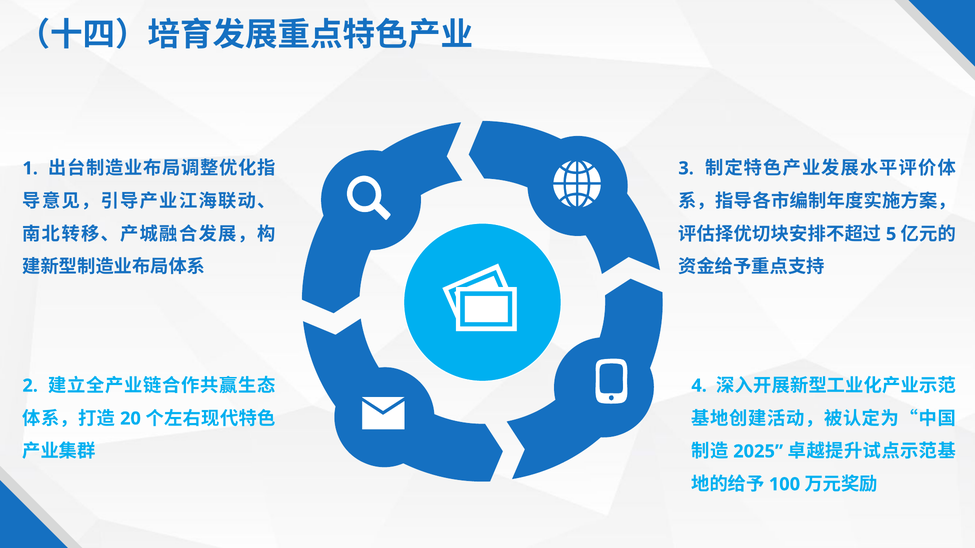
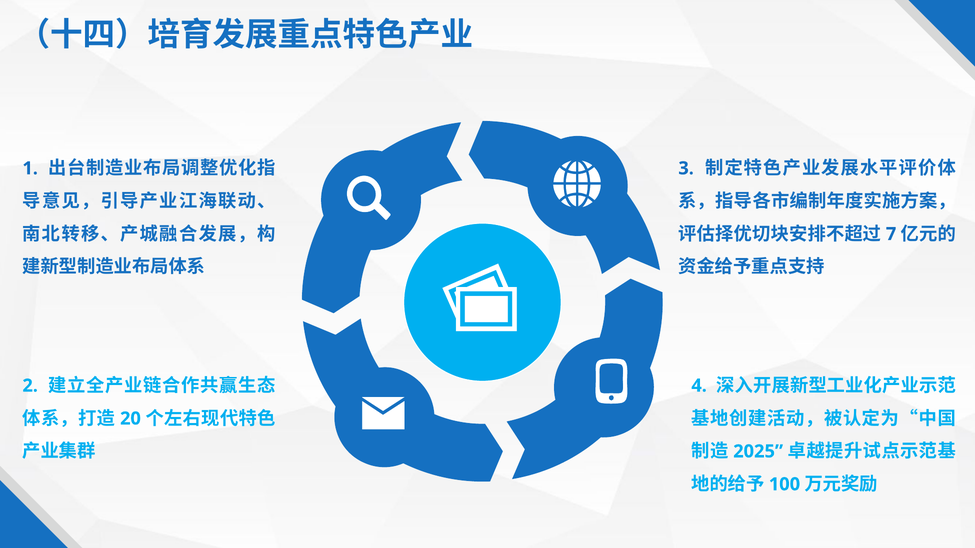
5: 5 -> 7
